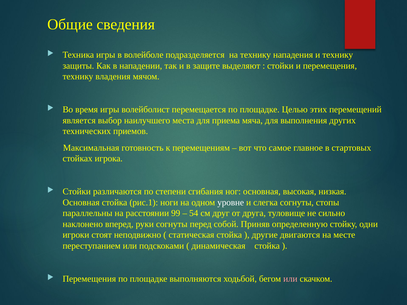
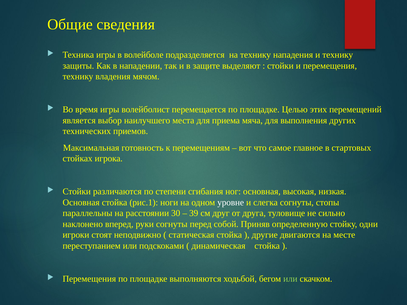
99: 99 -> 30
54: 54 -> 39
или at (290, 279) colour: pink -> light green
